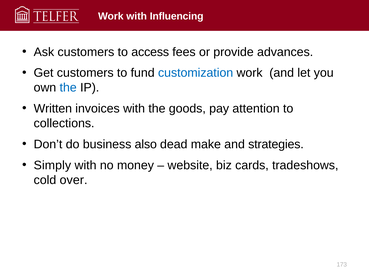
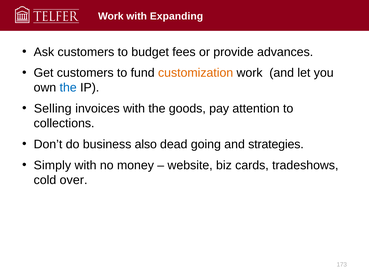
Influencing: Influencing -> Expanding
access: access -> budget
customization colour: blue -> orange
Written: Written -> Selling
make: make -> going
